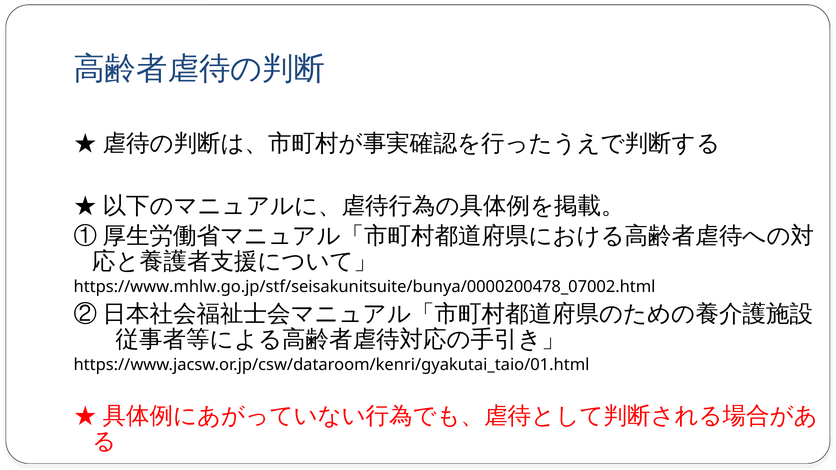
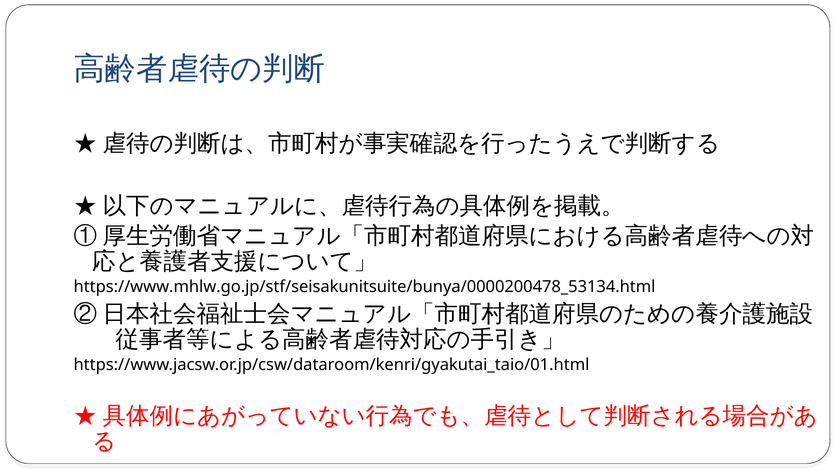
https://www.mhlw.go.jp/stf/seisakunitsuite/bunya/0000200478_07002.html: https://www.mhlw.go.jp/stf/seisakunitsuite/bunya/0000200478_07002.html -> https://www.mhlw.go.jp/stf/seisakunitsuite/bunya/0000200478_53134.html
